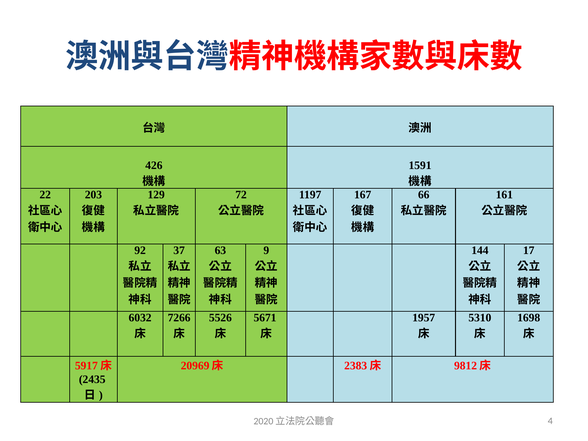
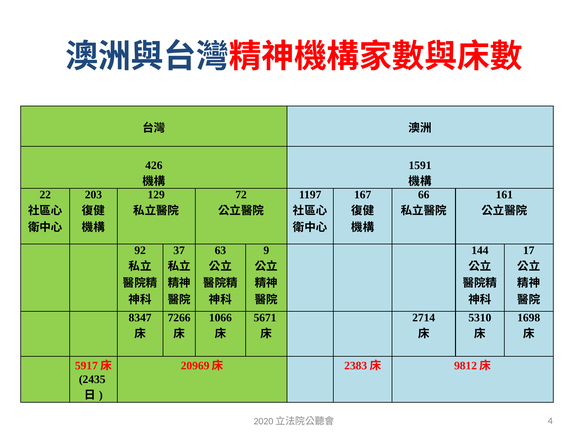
6032: 6032 -> 8347
5526: 5526 -> 1066
1957: 1957 -> 2714
